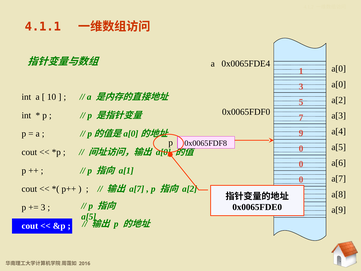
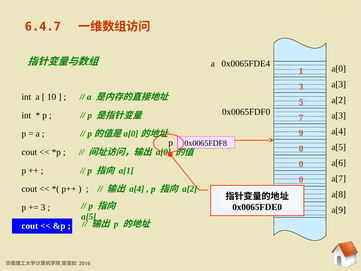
4.1.1: 4.1.1 -> 6.4.7
a[0 at (339, 84): a[0 -> a[3
a[7 at (137, 189): a[7 -> a[4
